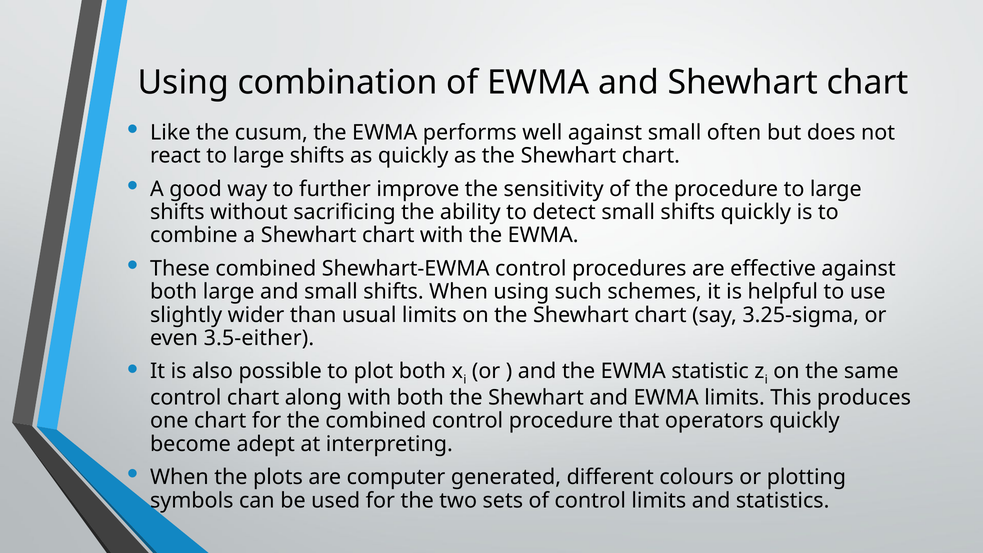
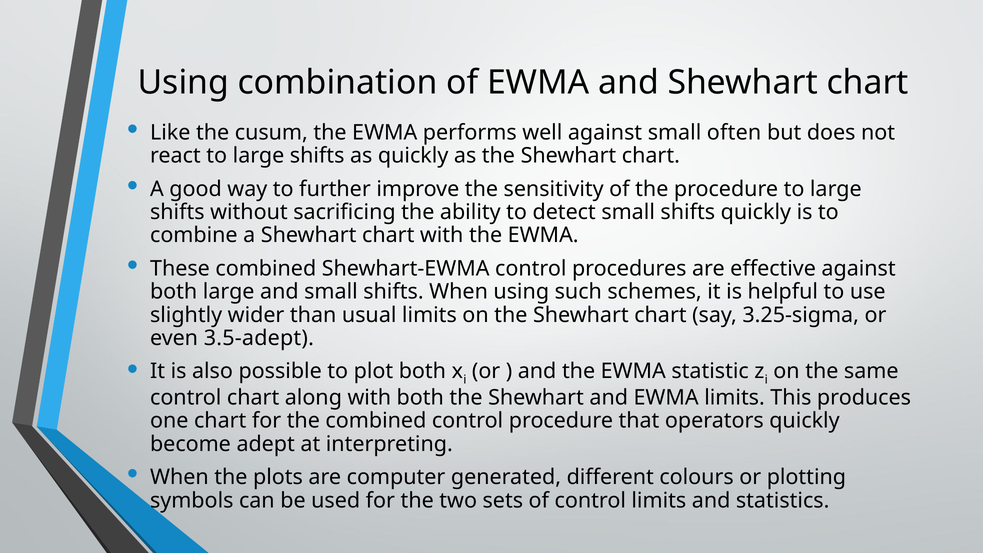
3.5-either: 3.5-either -> 3.5-adept
